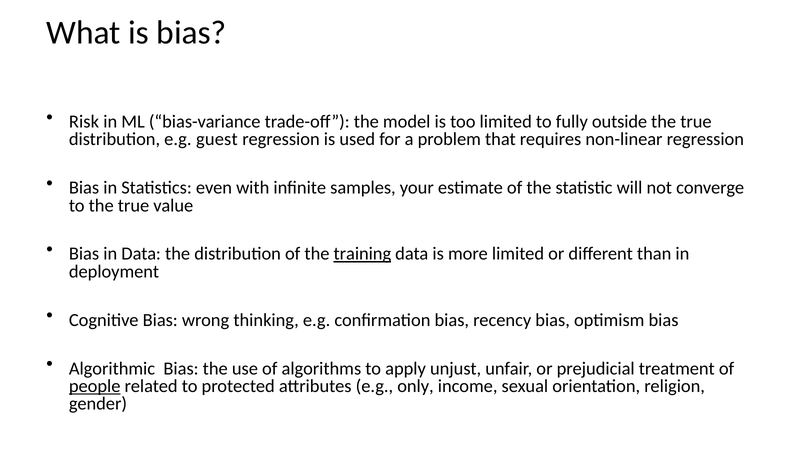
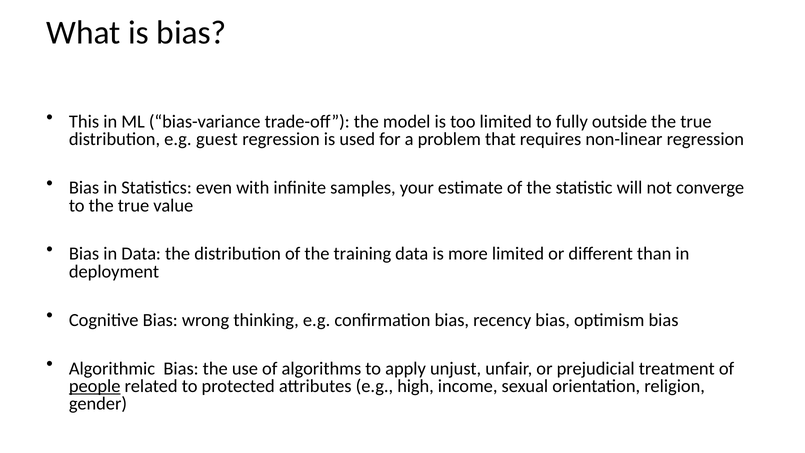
Risk: Risk -> This
training underline: present -> none
only: only -> high
